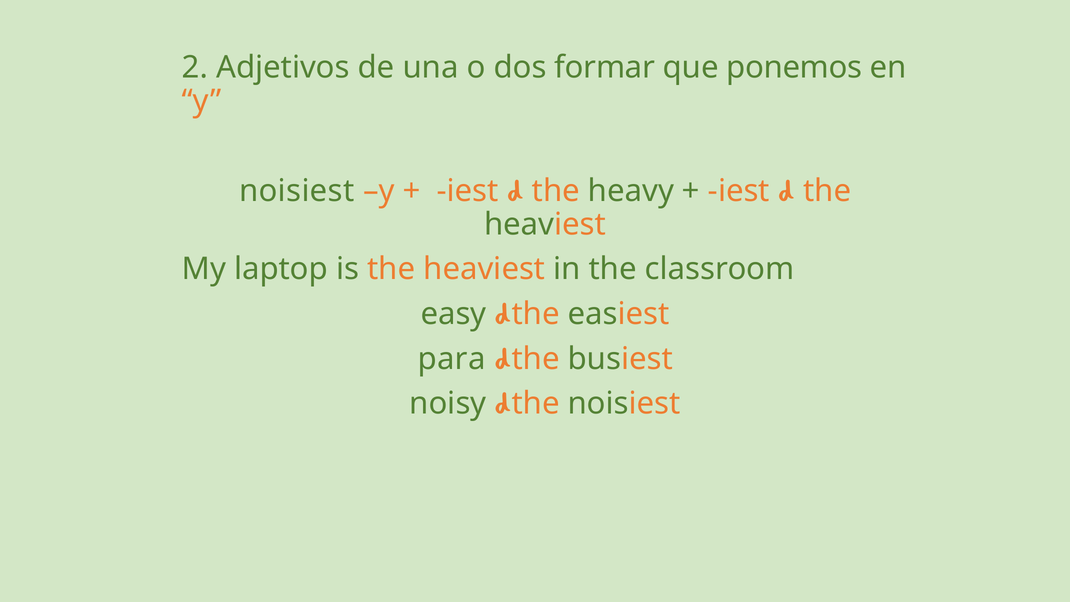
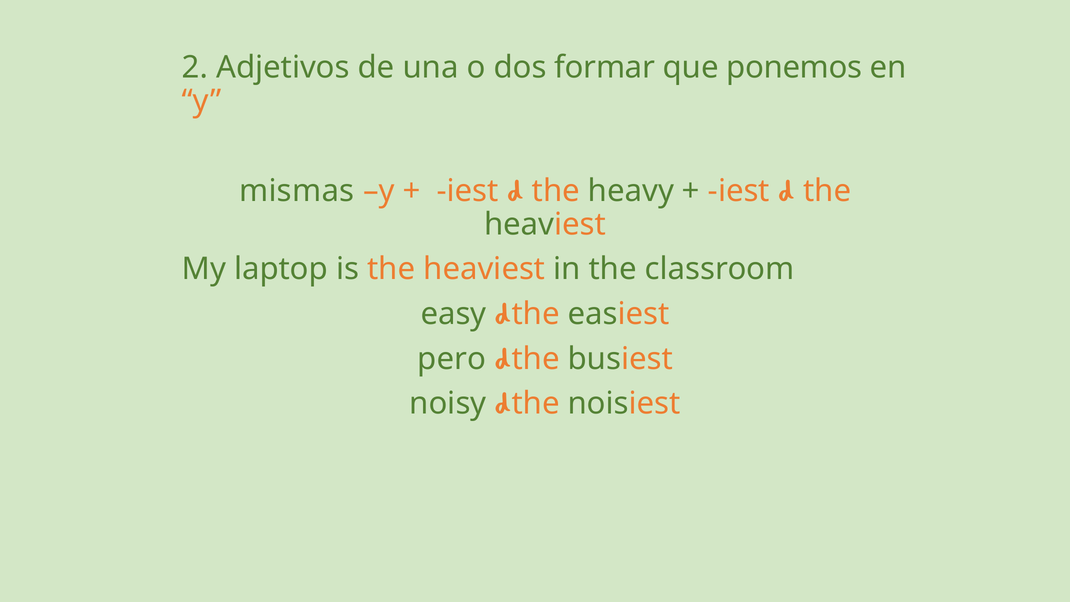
noisiest at (297, 191): noisiest -> mismas
para: para -> pero
